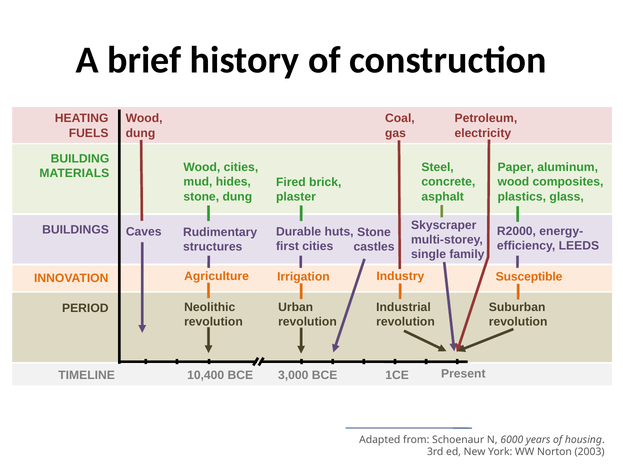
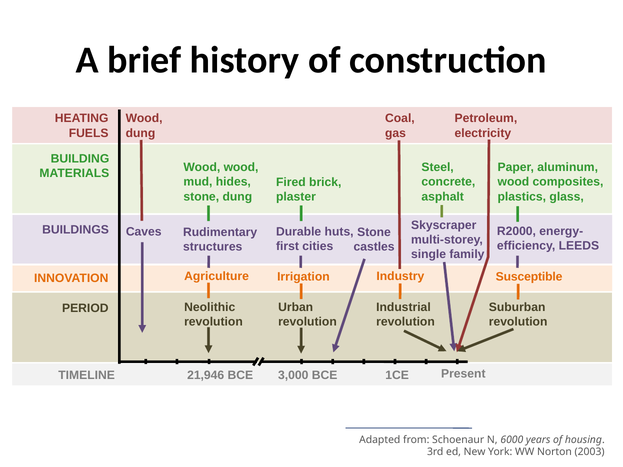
Wood cities: cities -> wood
10,400: 10,400 -> 21,946
